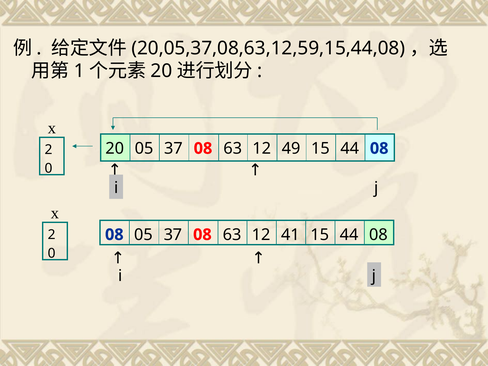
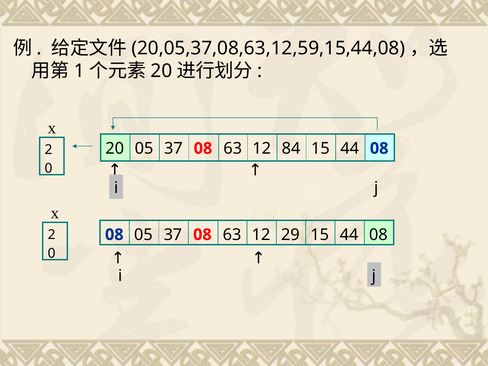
49: 49 -> 84
41: 41 -> 29
